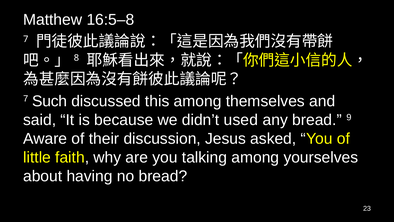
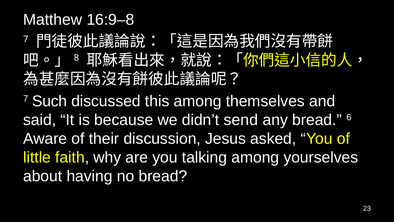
16:5–8: 16:5–8 -> 16:9–8
used: used -> send
9: 9 -> 6
